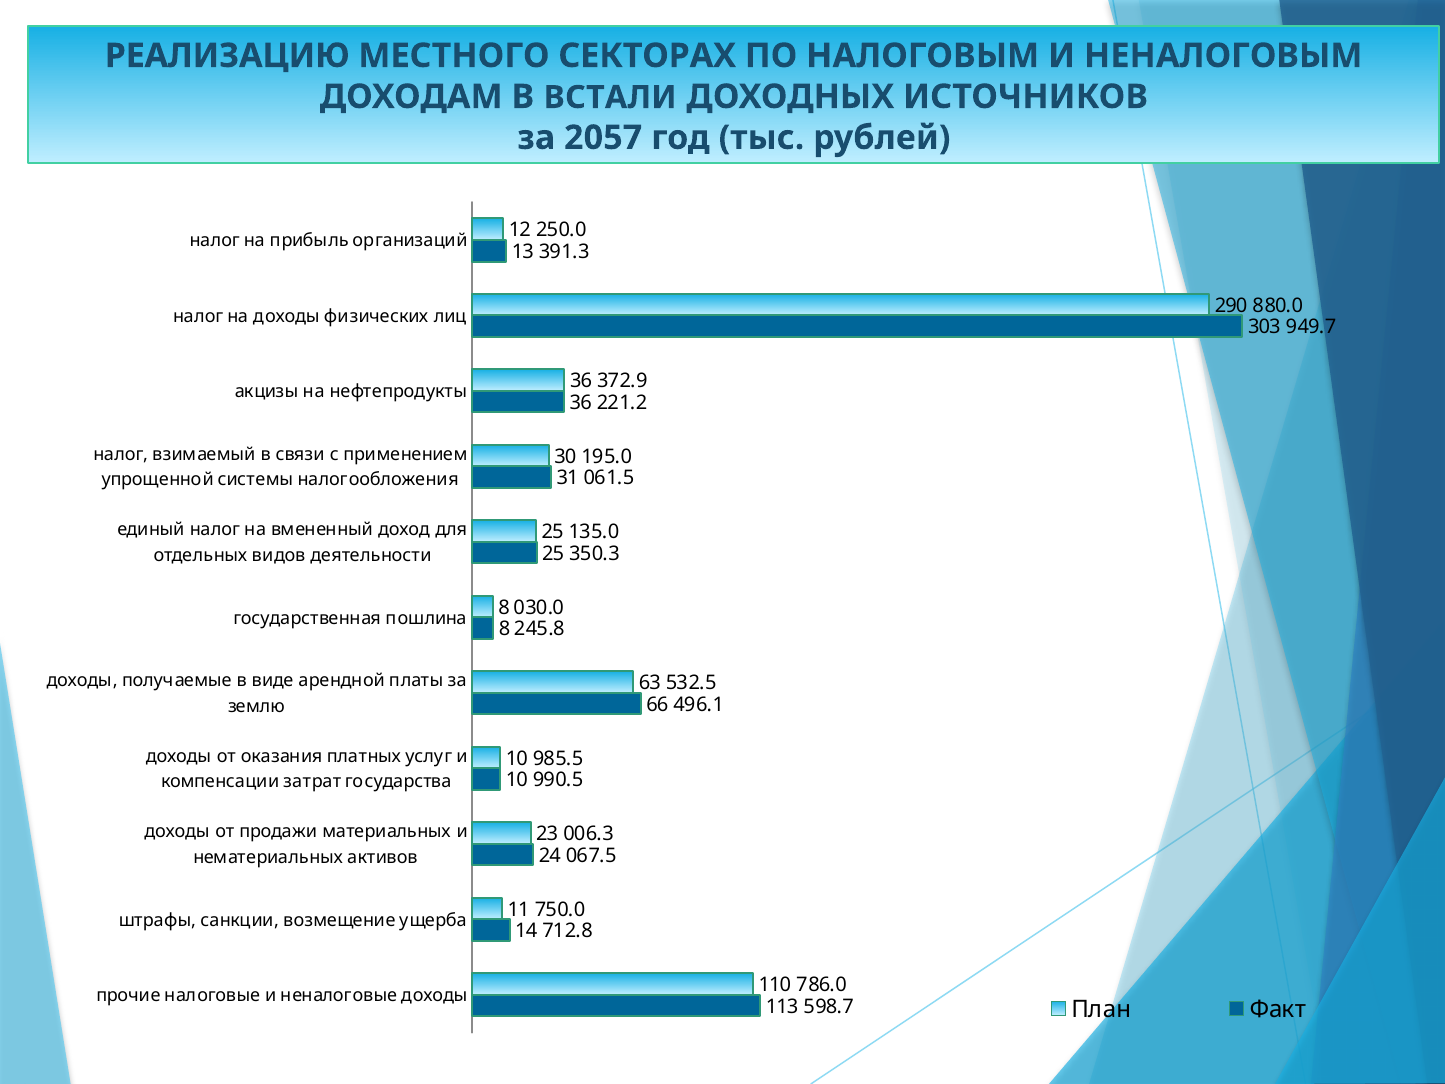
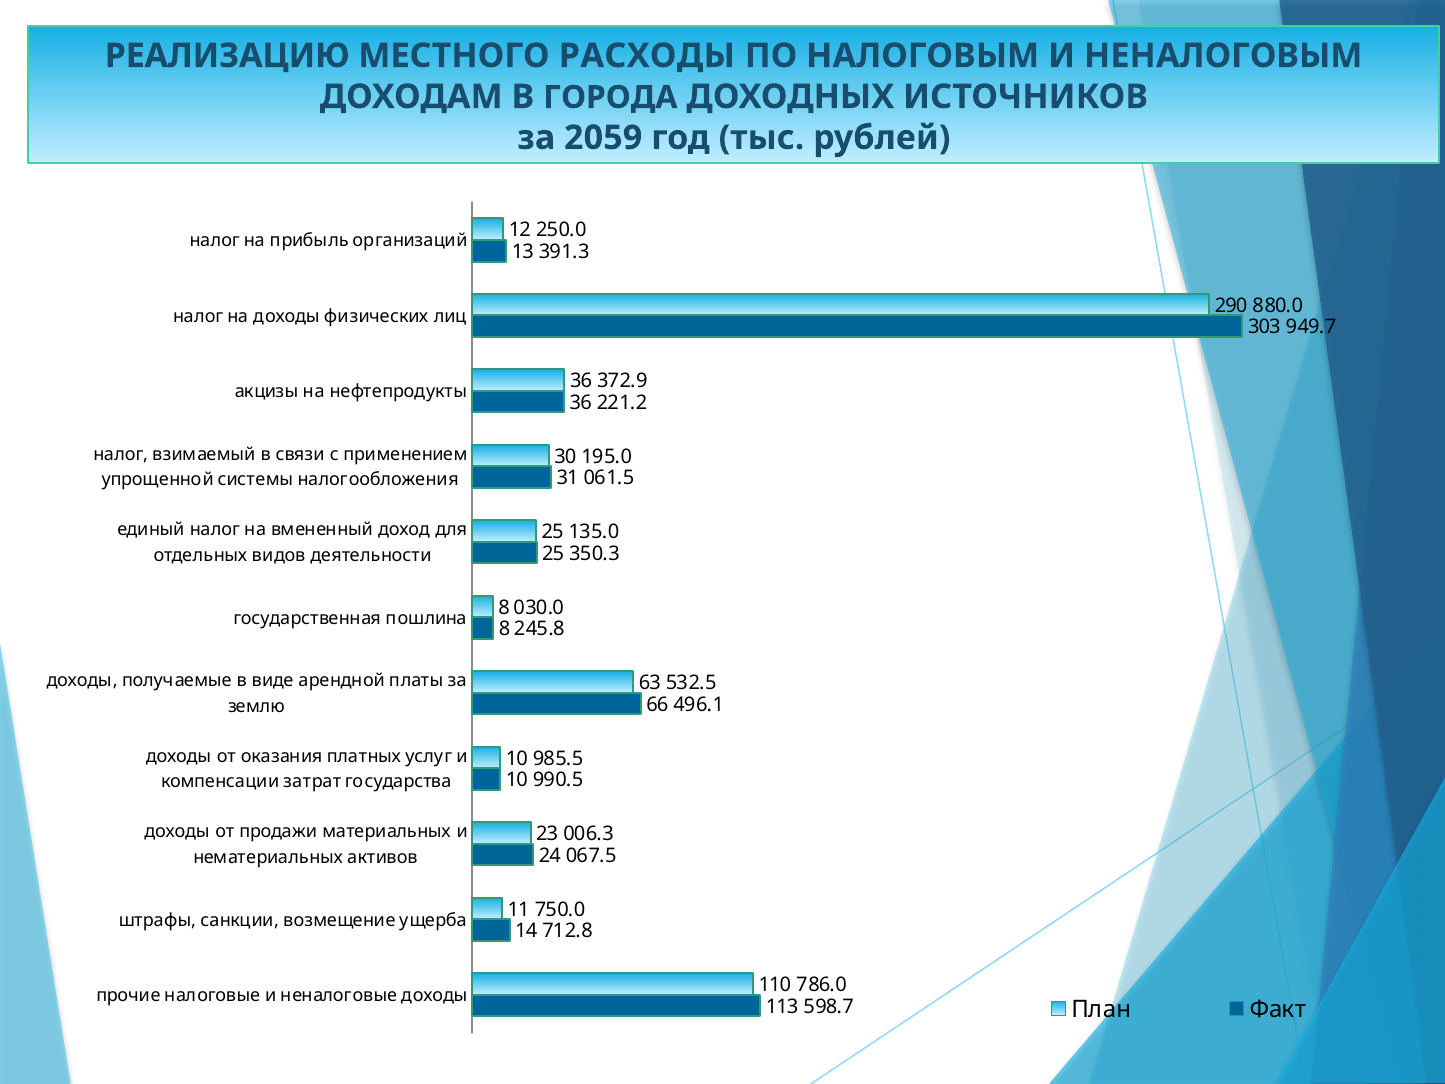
СЕКТОРАХ: СЕКТОРАХ -> РАСХОДЫ
ВСТАЛИ: ВСТАЛИ -> ГОРОДА
2057: 2057 -> 2059
